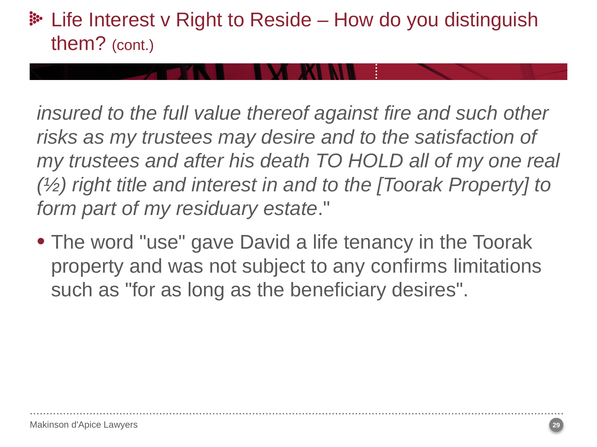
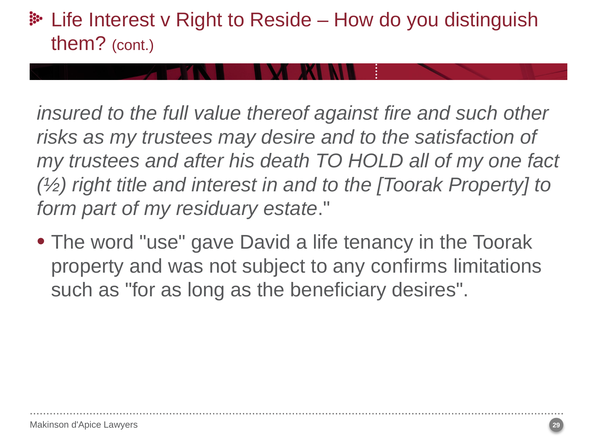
real: real -> fact
